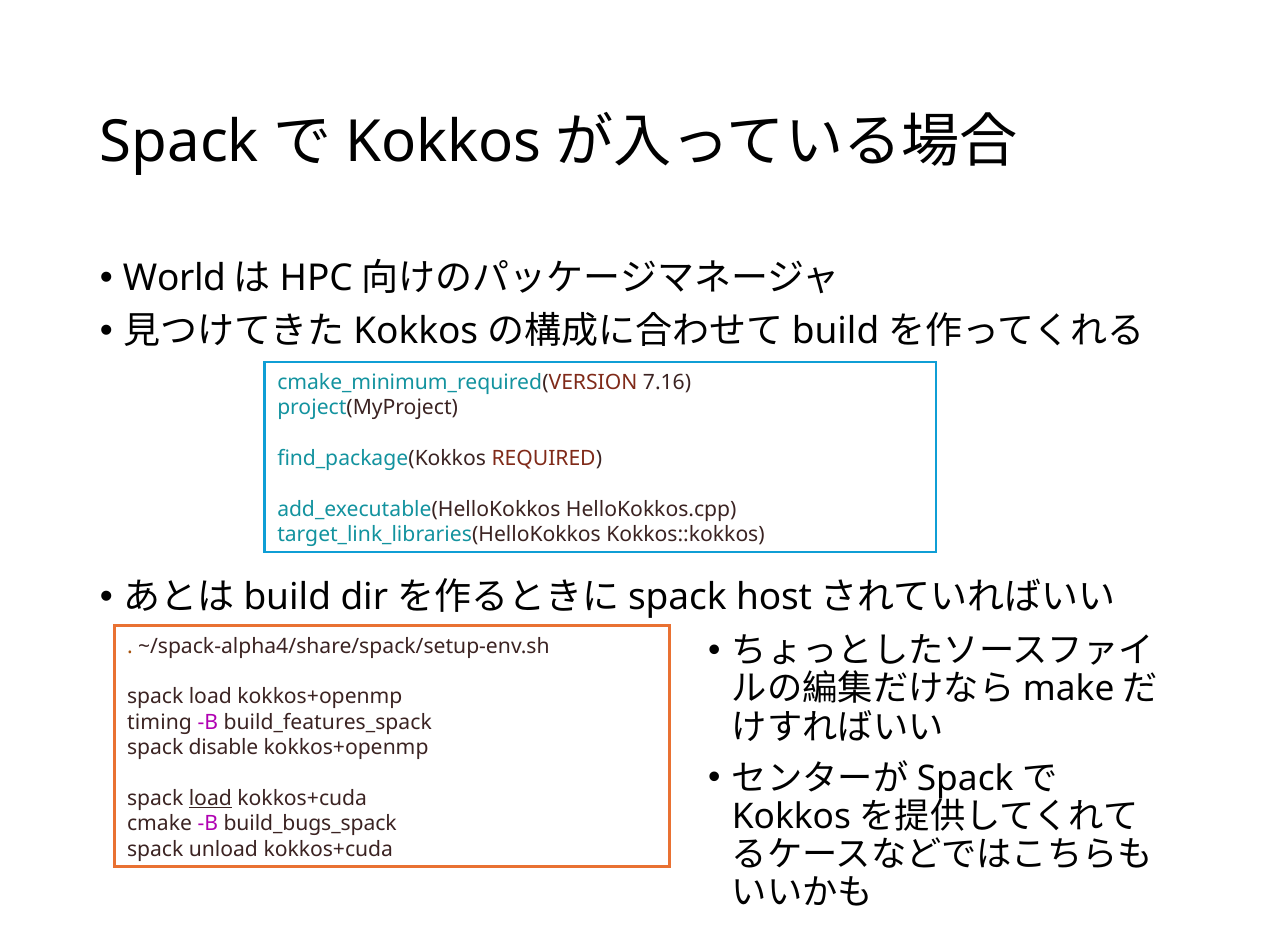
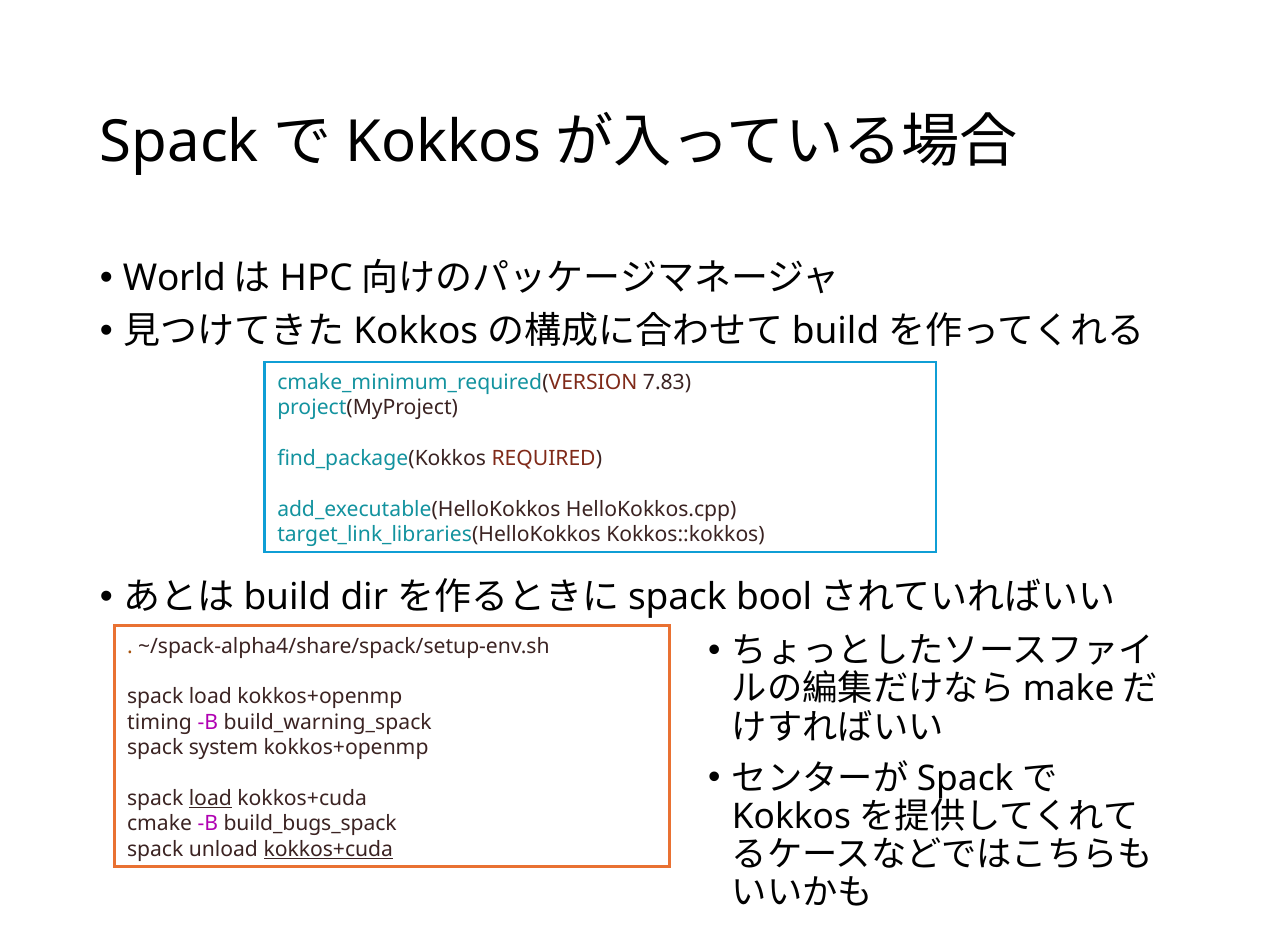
7.16: 7.16 -> 7.83
host: host -> bool
build_features_spack: build_features_spack -> build_warning_spack
disable: disable -> system
kokkos+cuda at (328, 849) underline: none -> present
